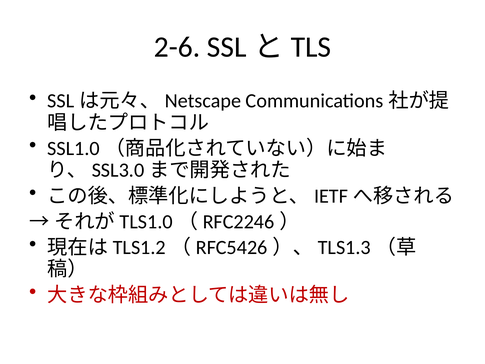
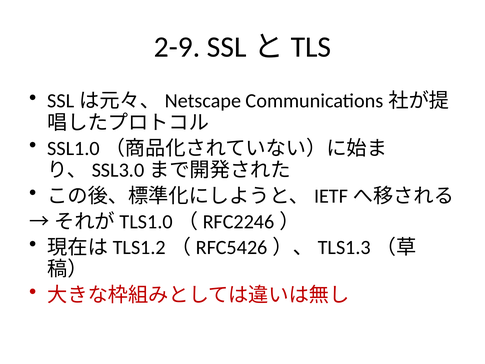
2-6: 2-6 -> 2-9
